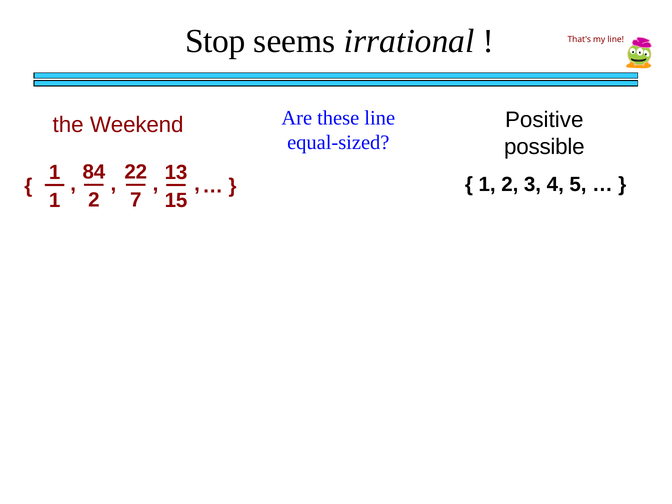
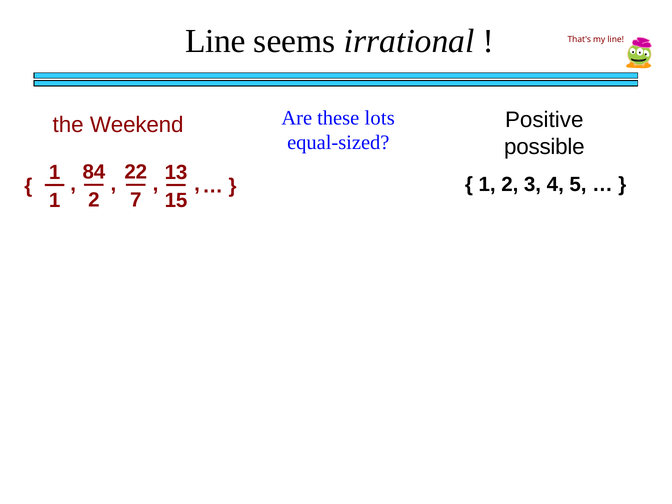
Stop at (215, 41): Stop -> Line
these line: line -> lots
